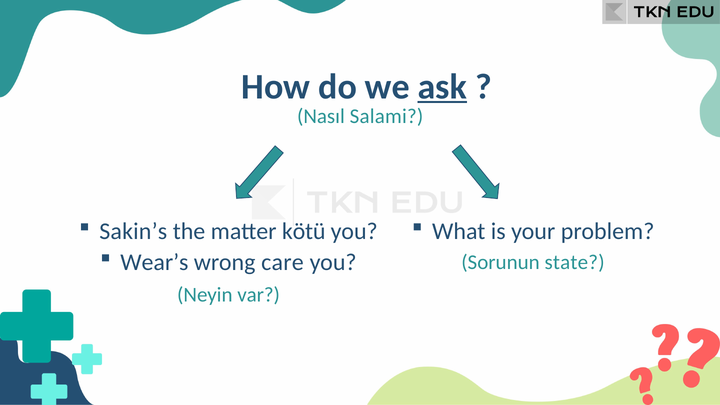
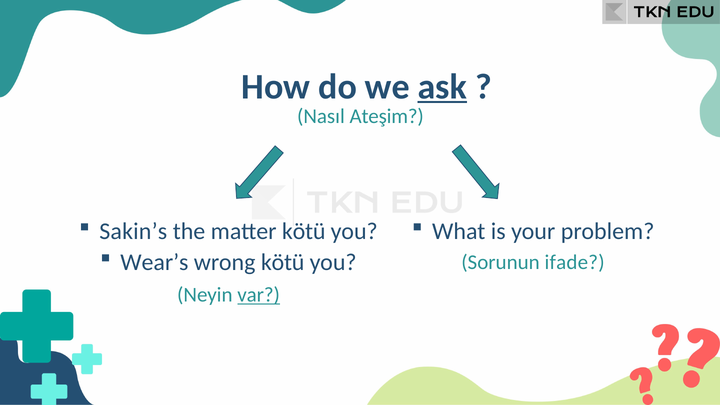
Salami: Salami -> Ateşim
wrong care: care -> kötü
state: state -> ifade
var underline: none -> present
